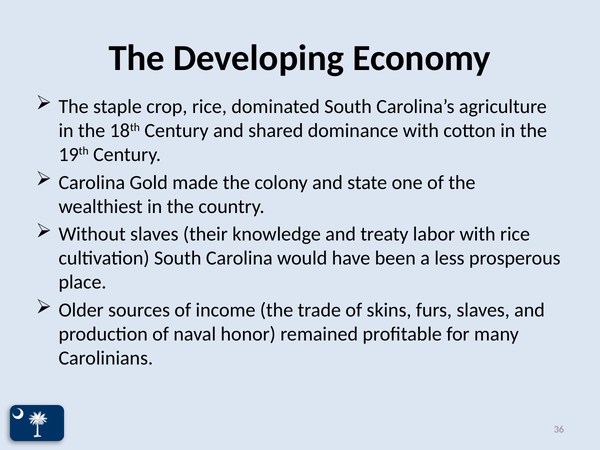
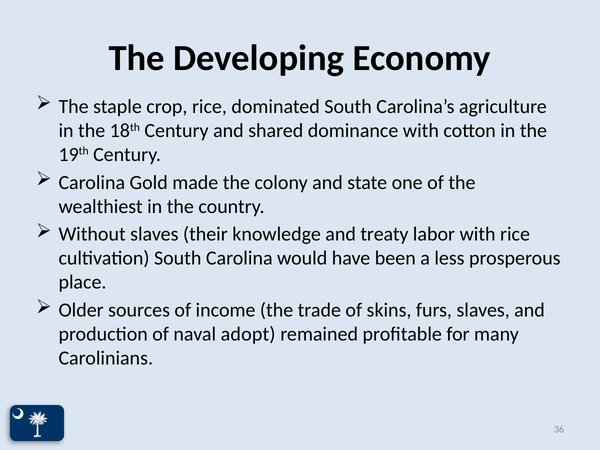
honor: honor -> adopt
